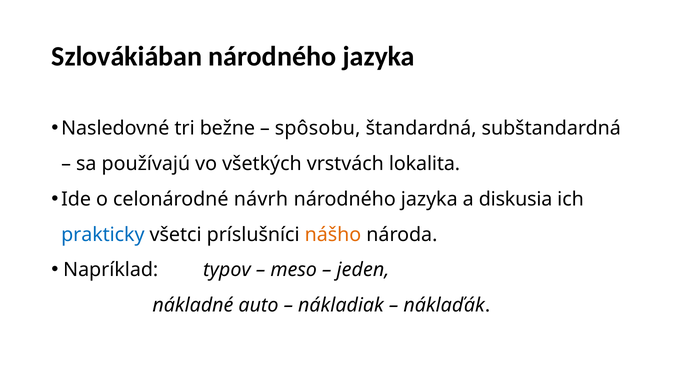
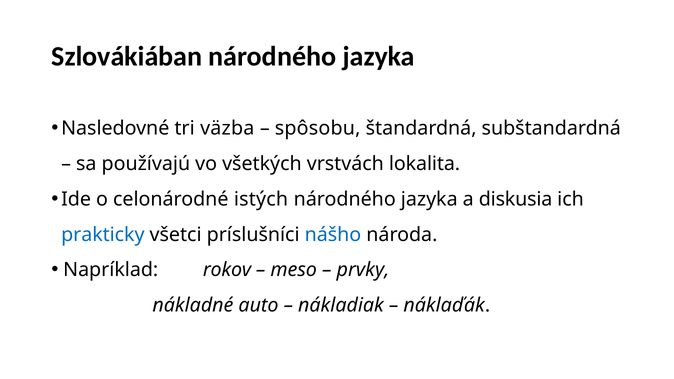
bežne: bežne -> väzba
návrh: návrh -> istých
nášho colour: orange -> blue
typov: typov -> rokov
jeden: jeden -> prvky
